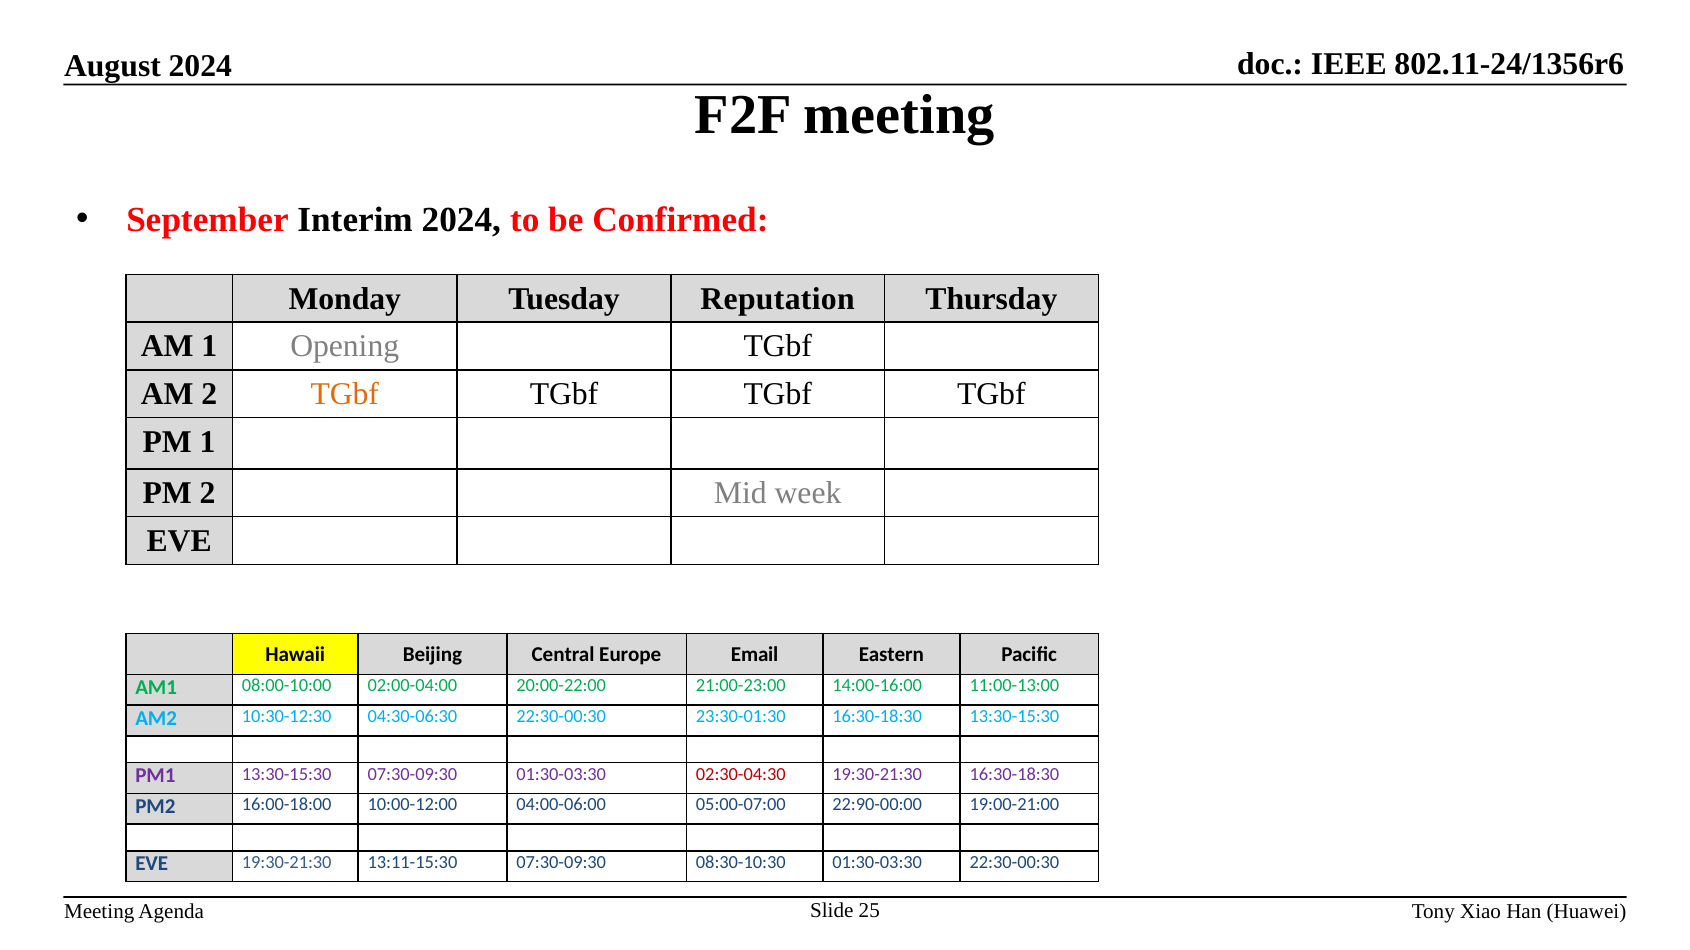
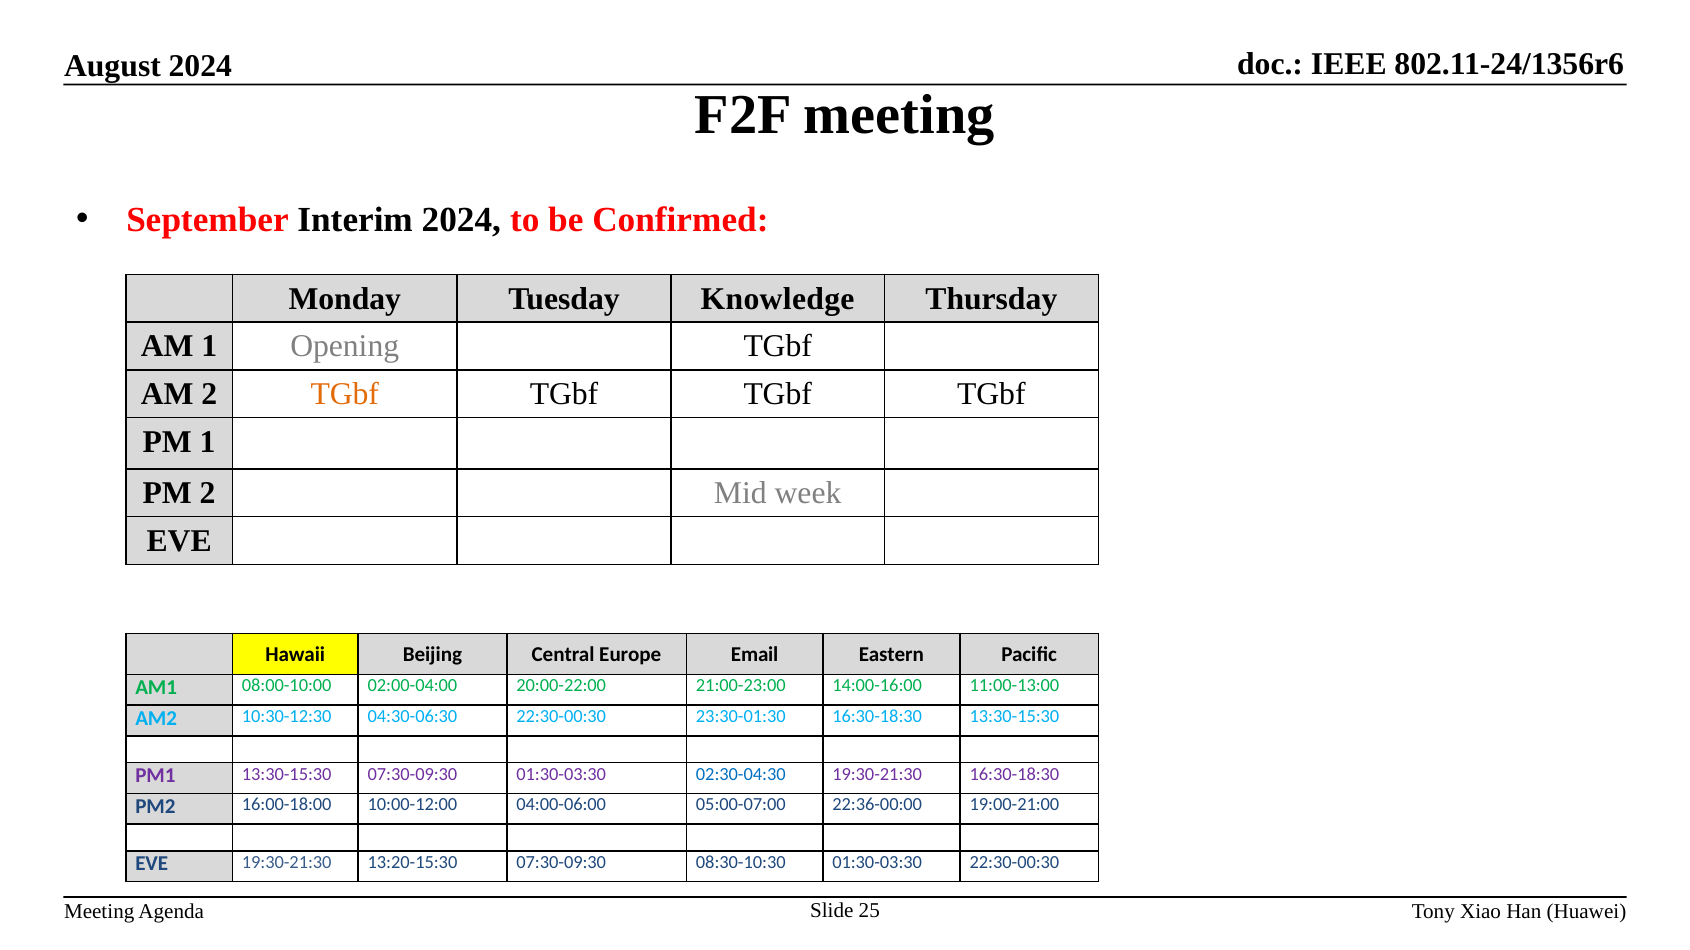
Reputation: Reputation -> Knowledge
02:30-04:30 colour: red -> blue
22:90-00:00: 22:90-00:00 -> 22:36-00:00
13:11-15:30: 13:11-15:30 -> 13:20-15:30
